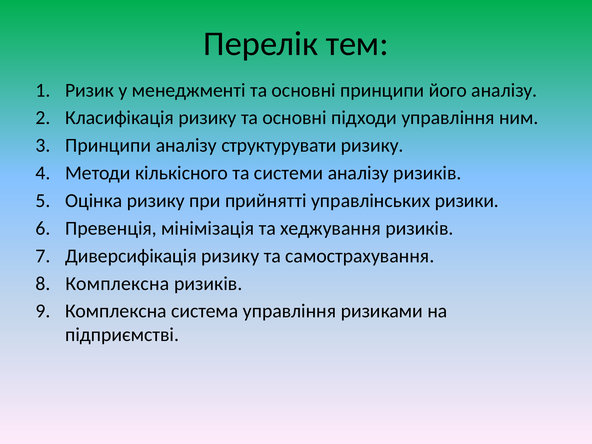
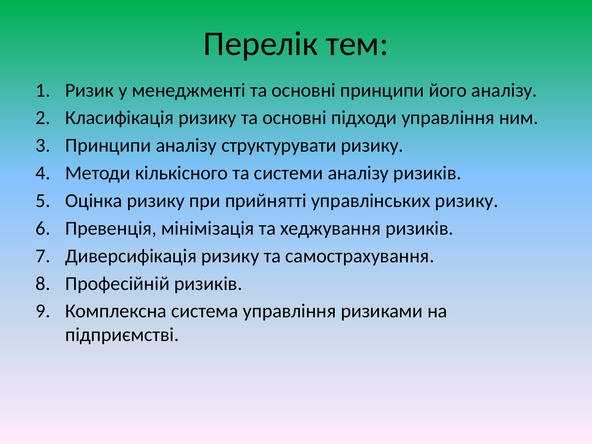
управлінських ризики: ризики -> ризику
Комплексна at (117, 284): Комплексна -> Професійній
